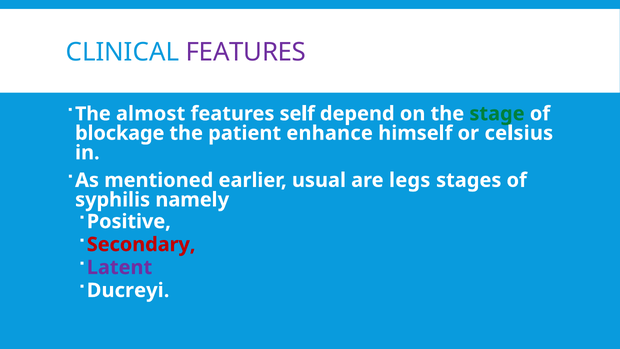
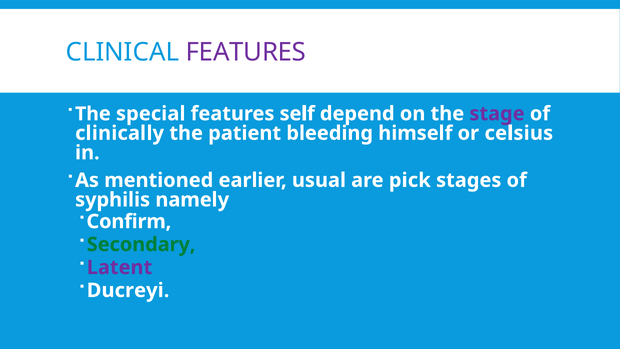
almost: almost -> special
stage colour: green -> purple
blockage: blockage -> clinically
enhance: enhance -> bleeding
legs: legs -> pick
Positive: Positive -> Confirm
Secondary colour: red -> green
